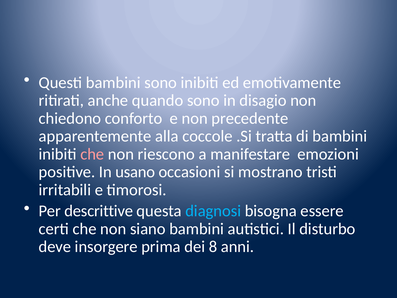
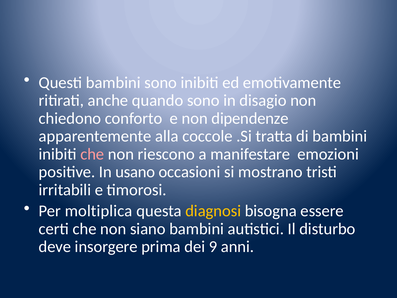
precedente: precedente -> dipendenze
descrittive: descrittive -> moltiplica
diagnosi colour: light blue -> yellow
8: 8 -> 9
